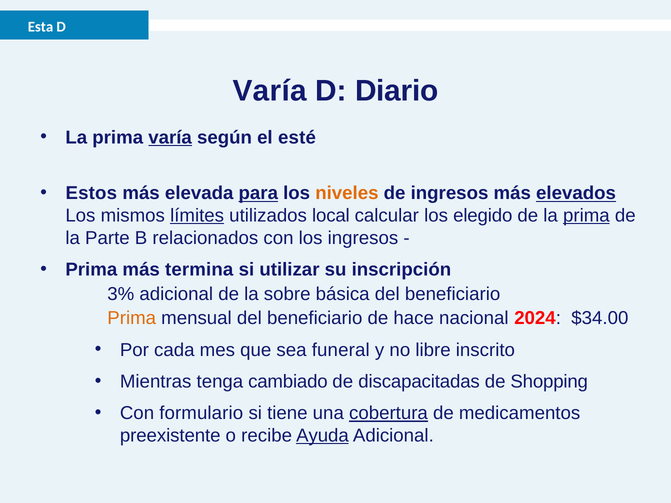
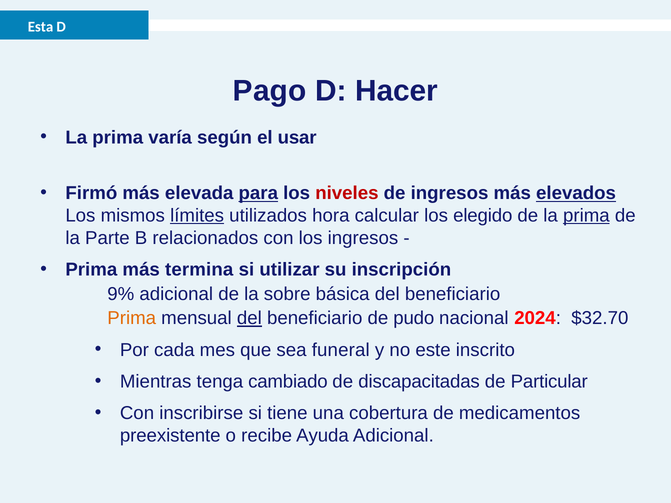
Varía at (270, 91): Varía -> Pago
Diario: Diario -> Hacer
varía at (170, 137) underline: present -> none
esté: esté -> usar
Estos: Estos -> Firmó
niveles colour: orange -> red
local: local -> hora
3%: 3% -> 9%
del at (249, 318) underline: none -> present
hace: hace -> pudo
$34.00: $34.00 -> $32.70
libre: libre -> este
Shopping: Shopping -> Particular
formulario: formulario -> inscribirse
cobertura underline: present -> none
Ayuda underline: present -> none
